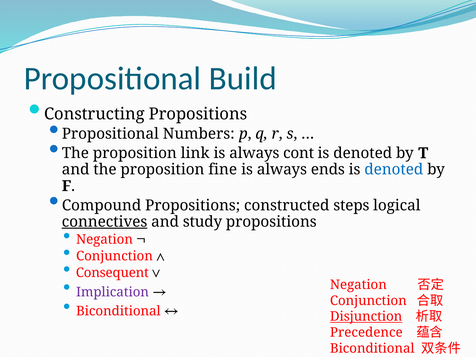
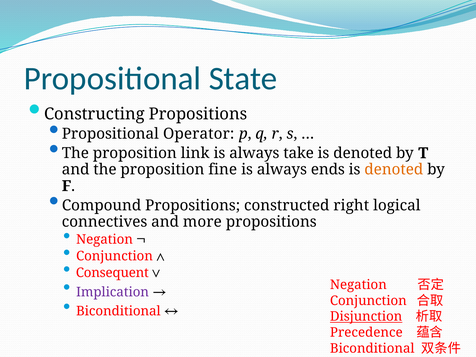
Build: Build -> State
Numbers: Numbers -> Operator
cont: cont -> take
denoted at (394, 170) colour: blue -> orange
steps: steps -> right
connectives underline: present -> none
study: study -> more
